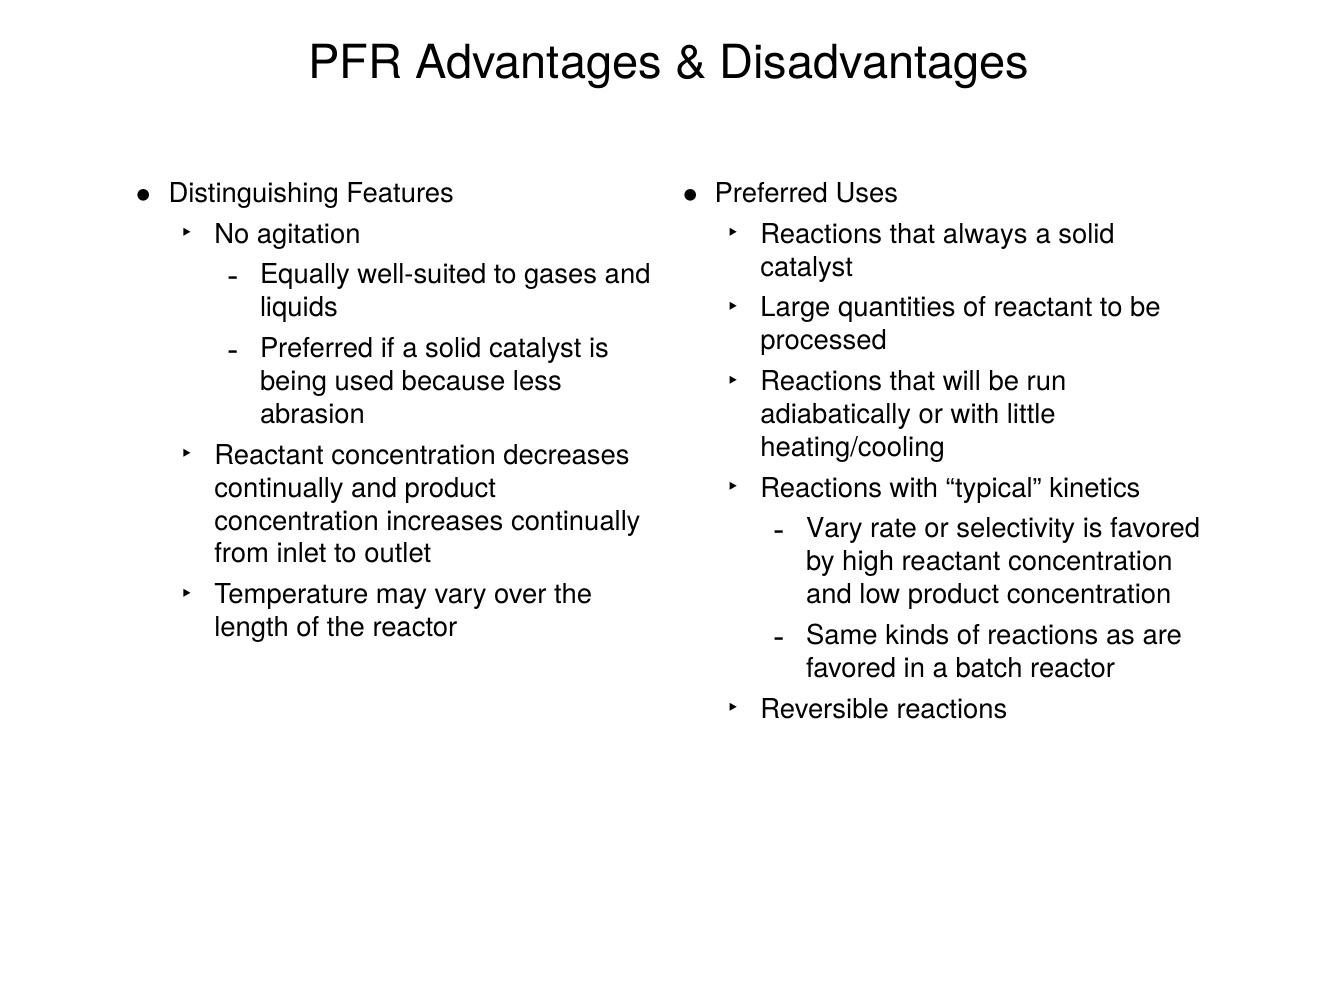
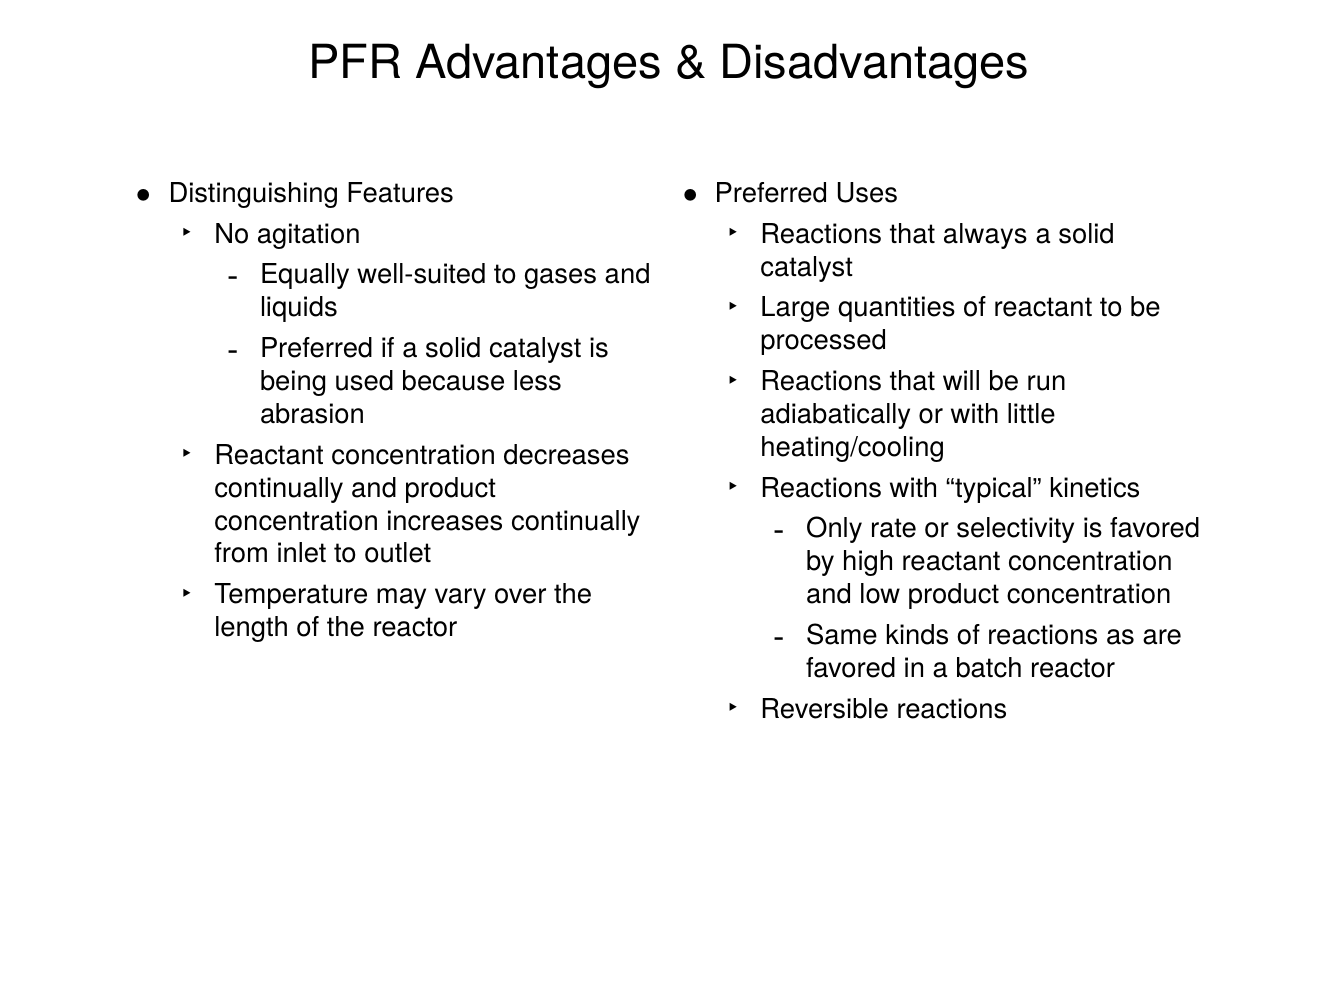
Vary at (834, 529): Vary -> Only
